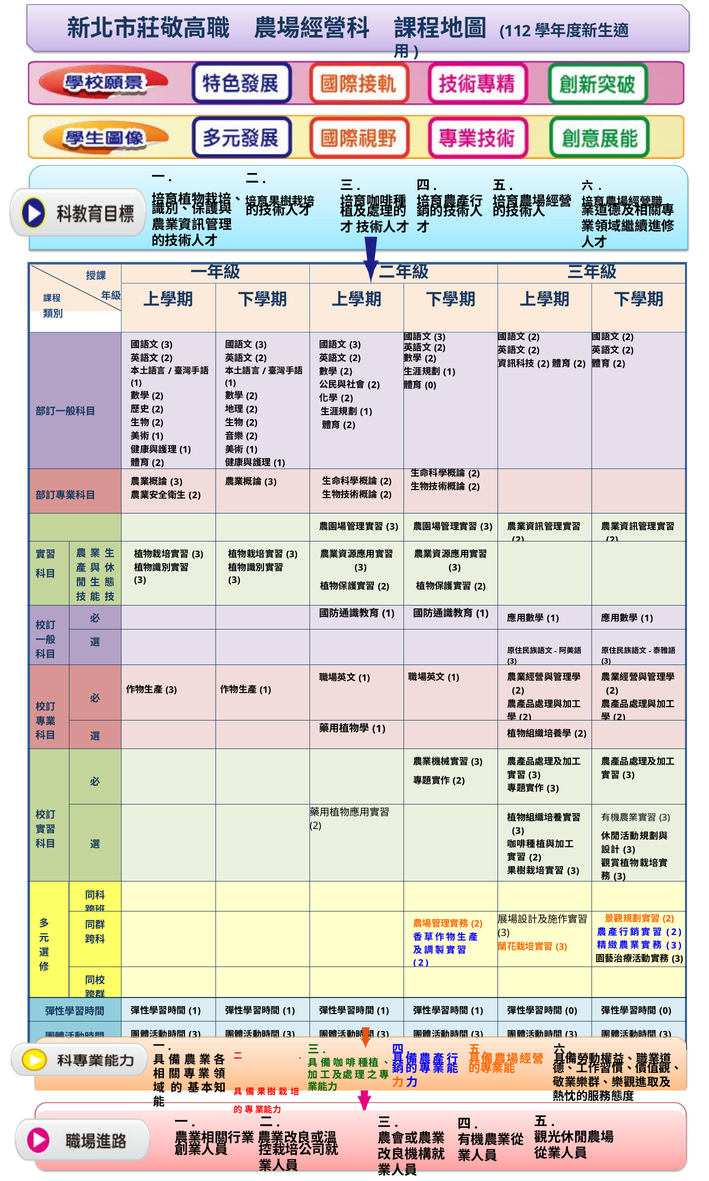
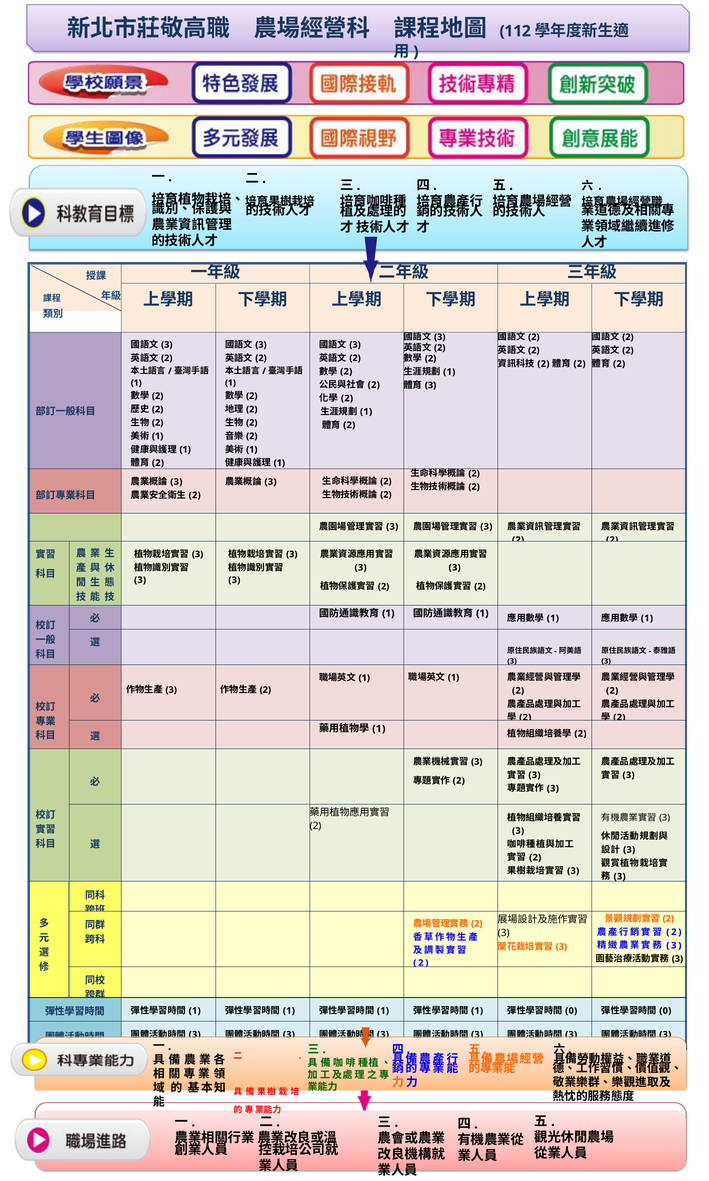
0 at (431, 385): 0 -> 3
1 at (265, 690): 1 -> 2
